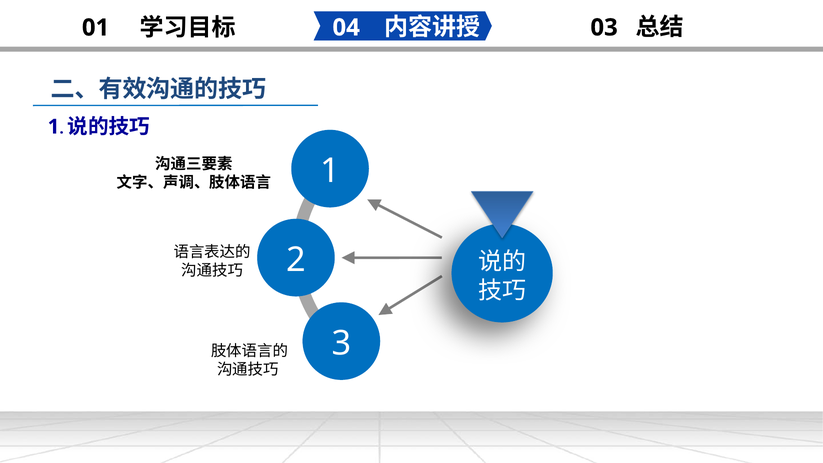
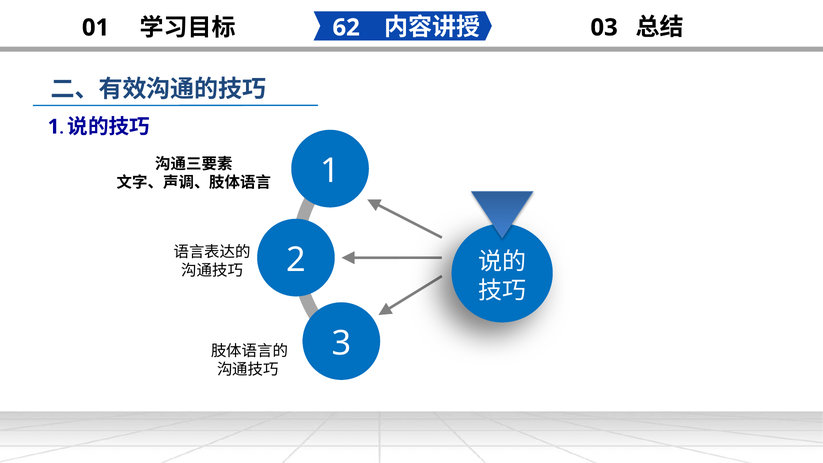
04: 04 -> 62
